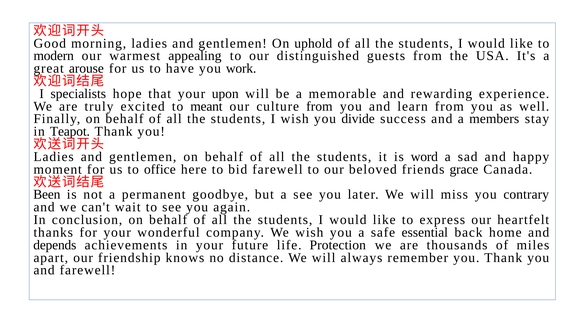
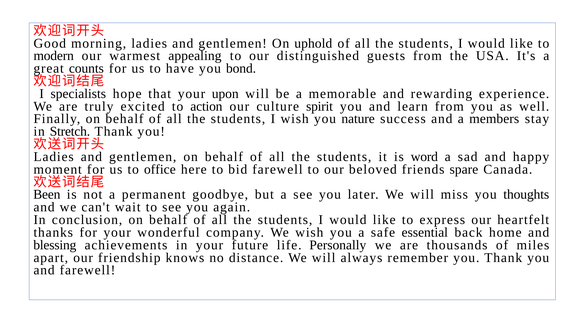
arouse: arouse -> counts
work: work -> bond
meant: meant -> action
culture from: from -> spirit
divide: divide -> nature
Teapot: Teapot -> Stretch
grace: grace -> spare
contrary: contrary -> thoughts
depends: depends -> blessing
Protection: Protection -> Personally
